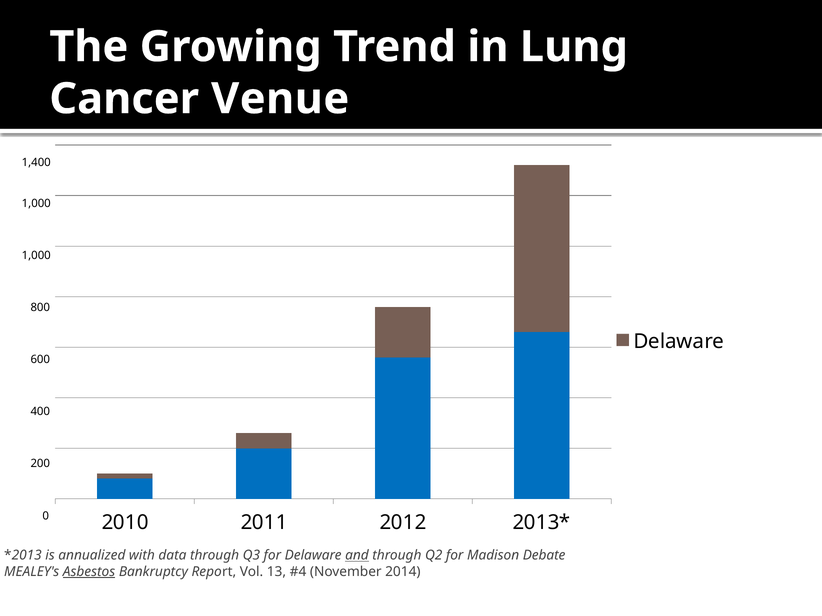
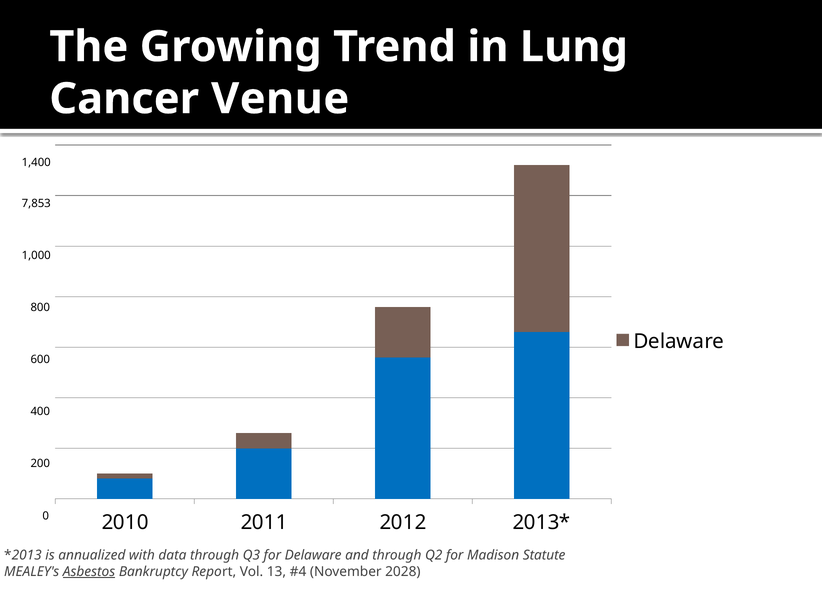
1,000 at (36, 204): 1,000 -> 7,853
and underline: present -> none
Debate: Debate -> Statute
2014: 2014 -> 2028
